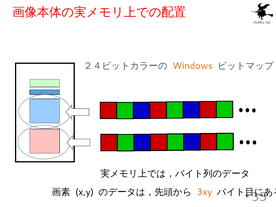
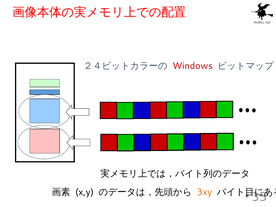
Windows colour: orange -> red
